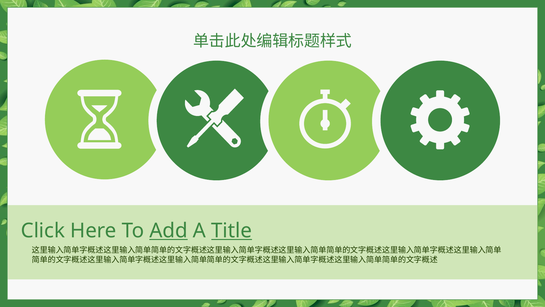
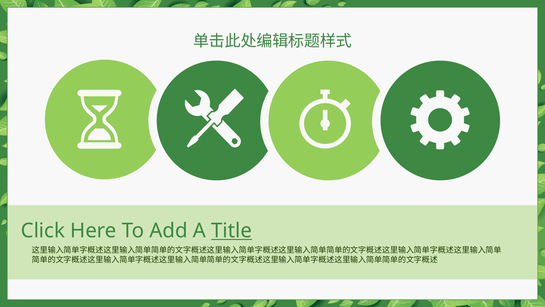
Add underline: present -> none
